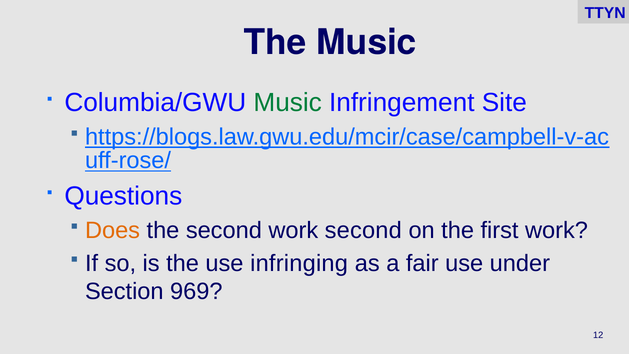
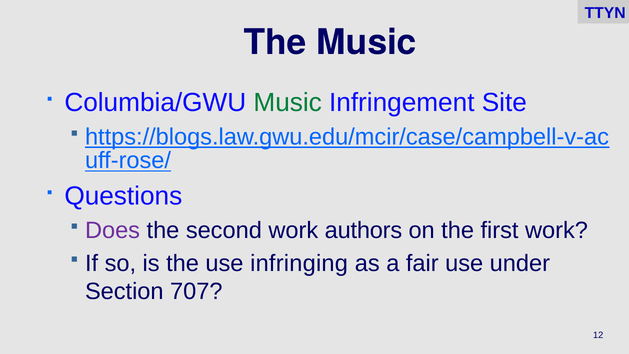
Does colour: orange -> purple
work second: second -> authors
969: 969 -> 707
